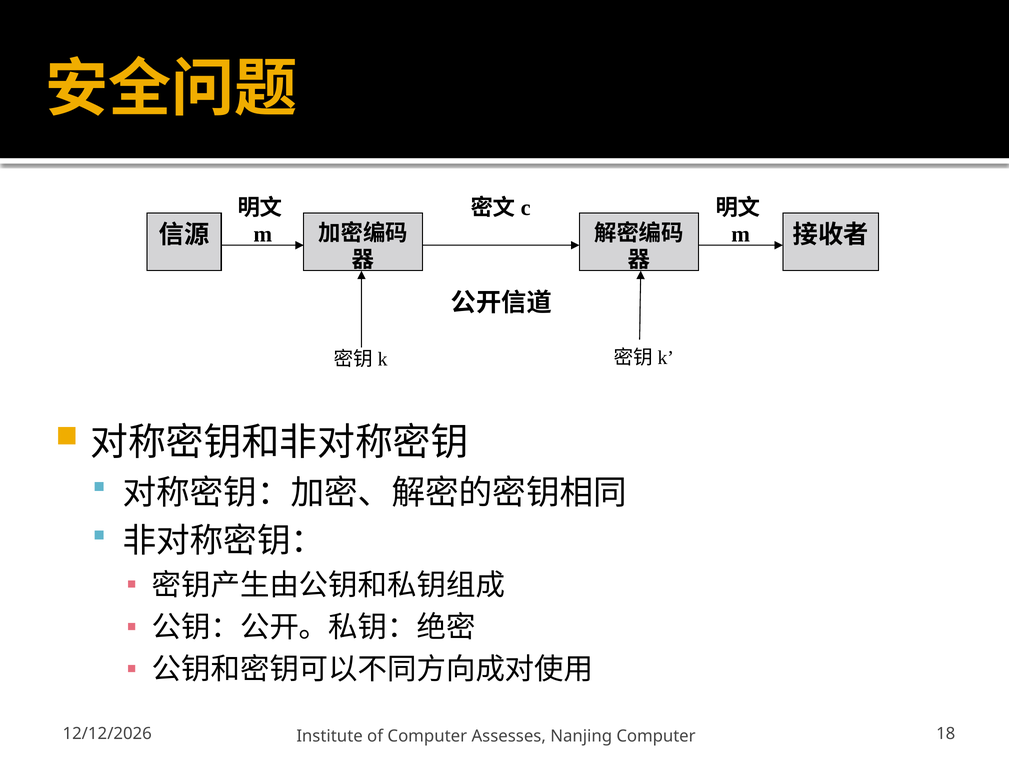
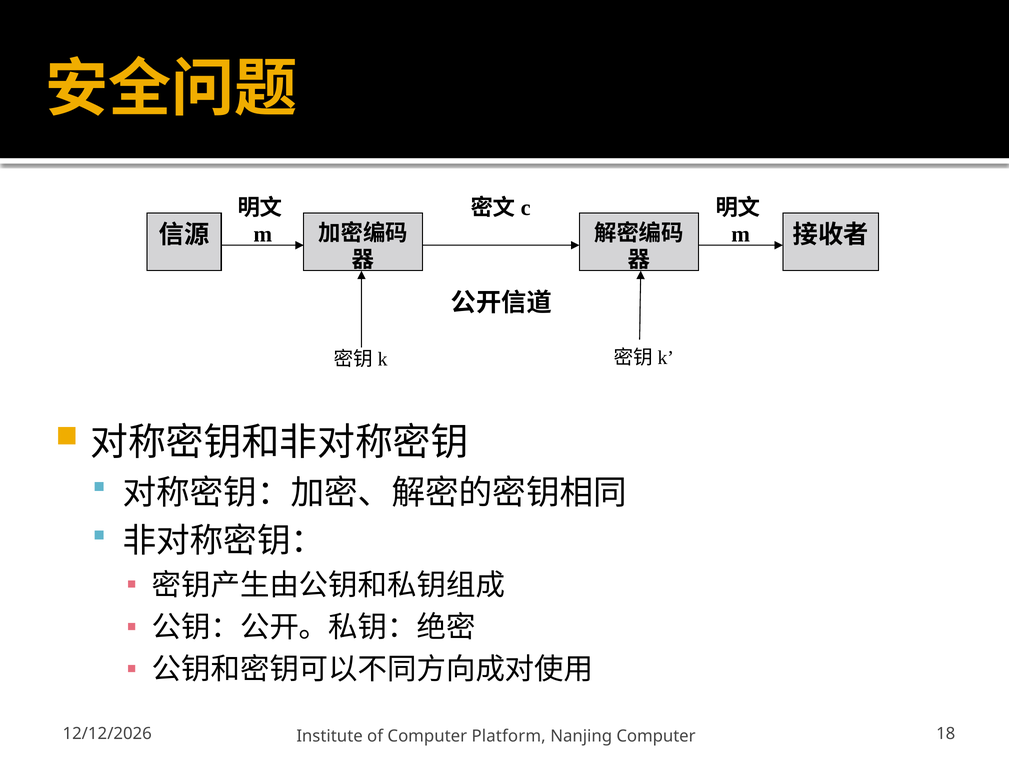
Assesses: Assesses -> Platform
